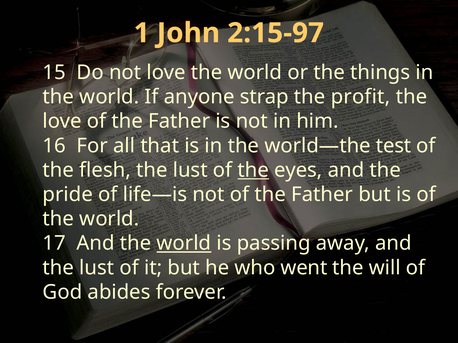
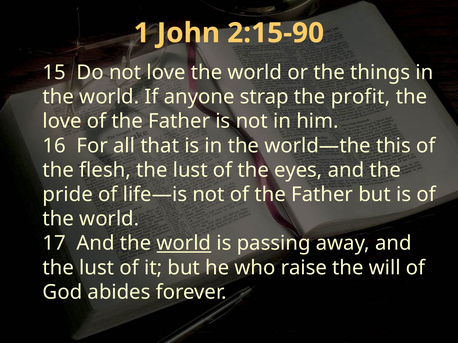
2:15-97: 2:15-97 -> 2:15-90
test: test -> this
the at (253, 170) underline: present -> none
went: went -> raise
